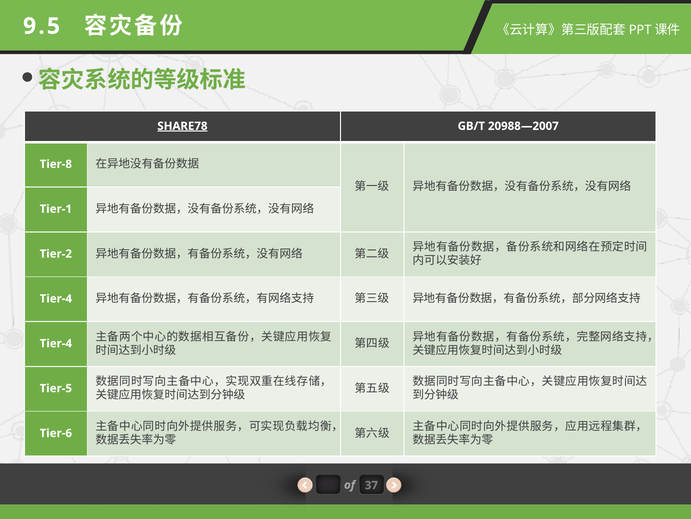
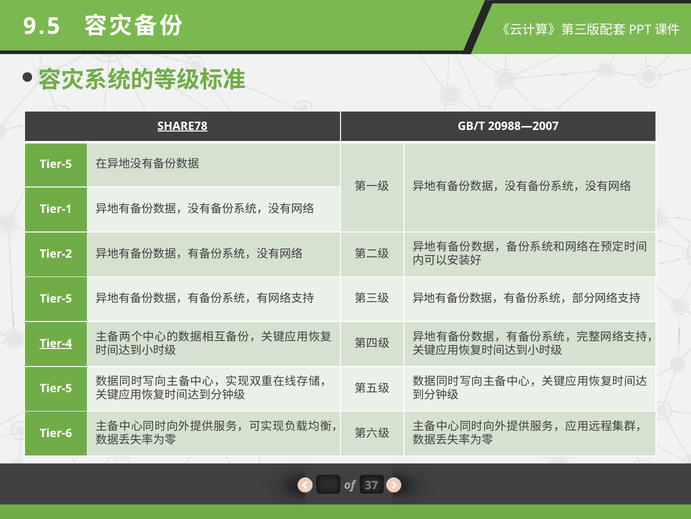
Tier-8 at (56, 164): Tier-8 -> Tier-5
Tier-4 at (56, 298): Tier-4 -> Tier-5
Tier-4 at (56, 343) underline: none -> present
